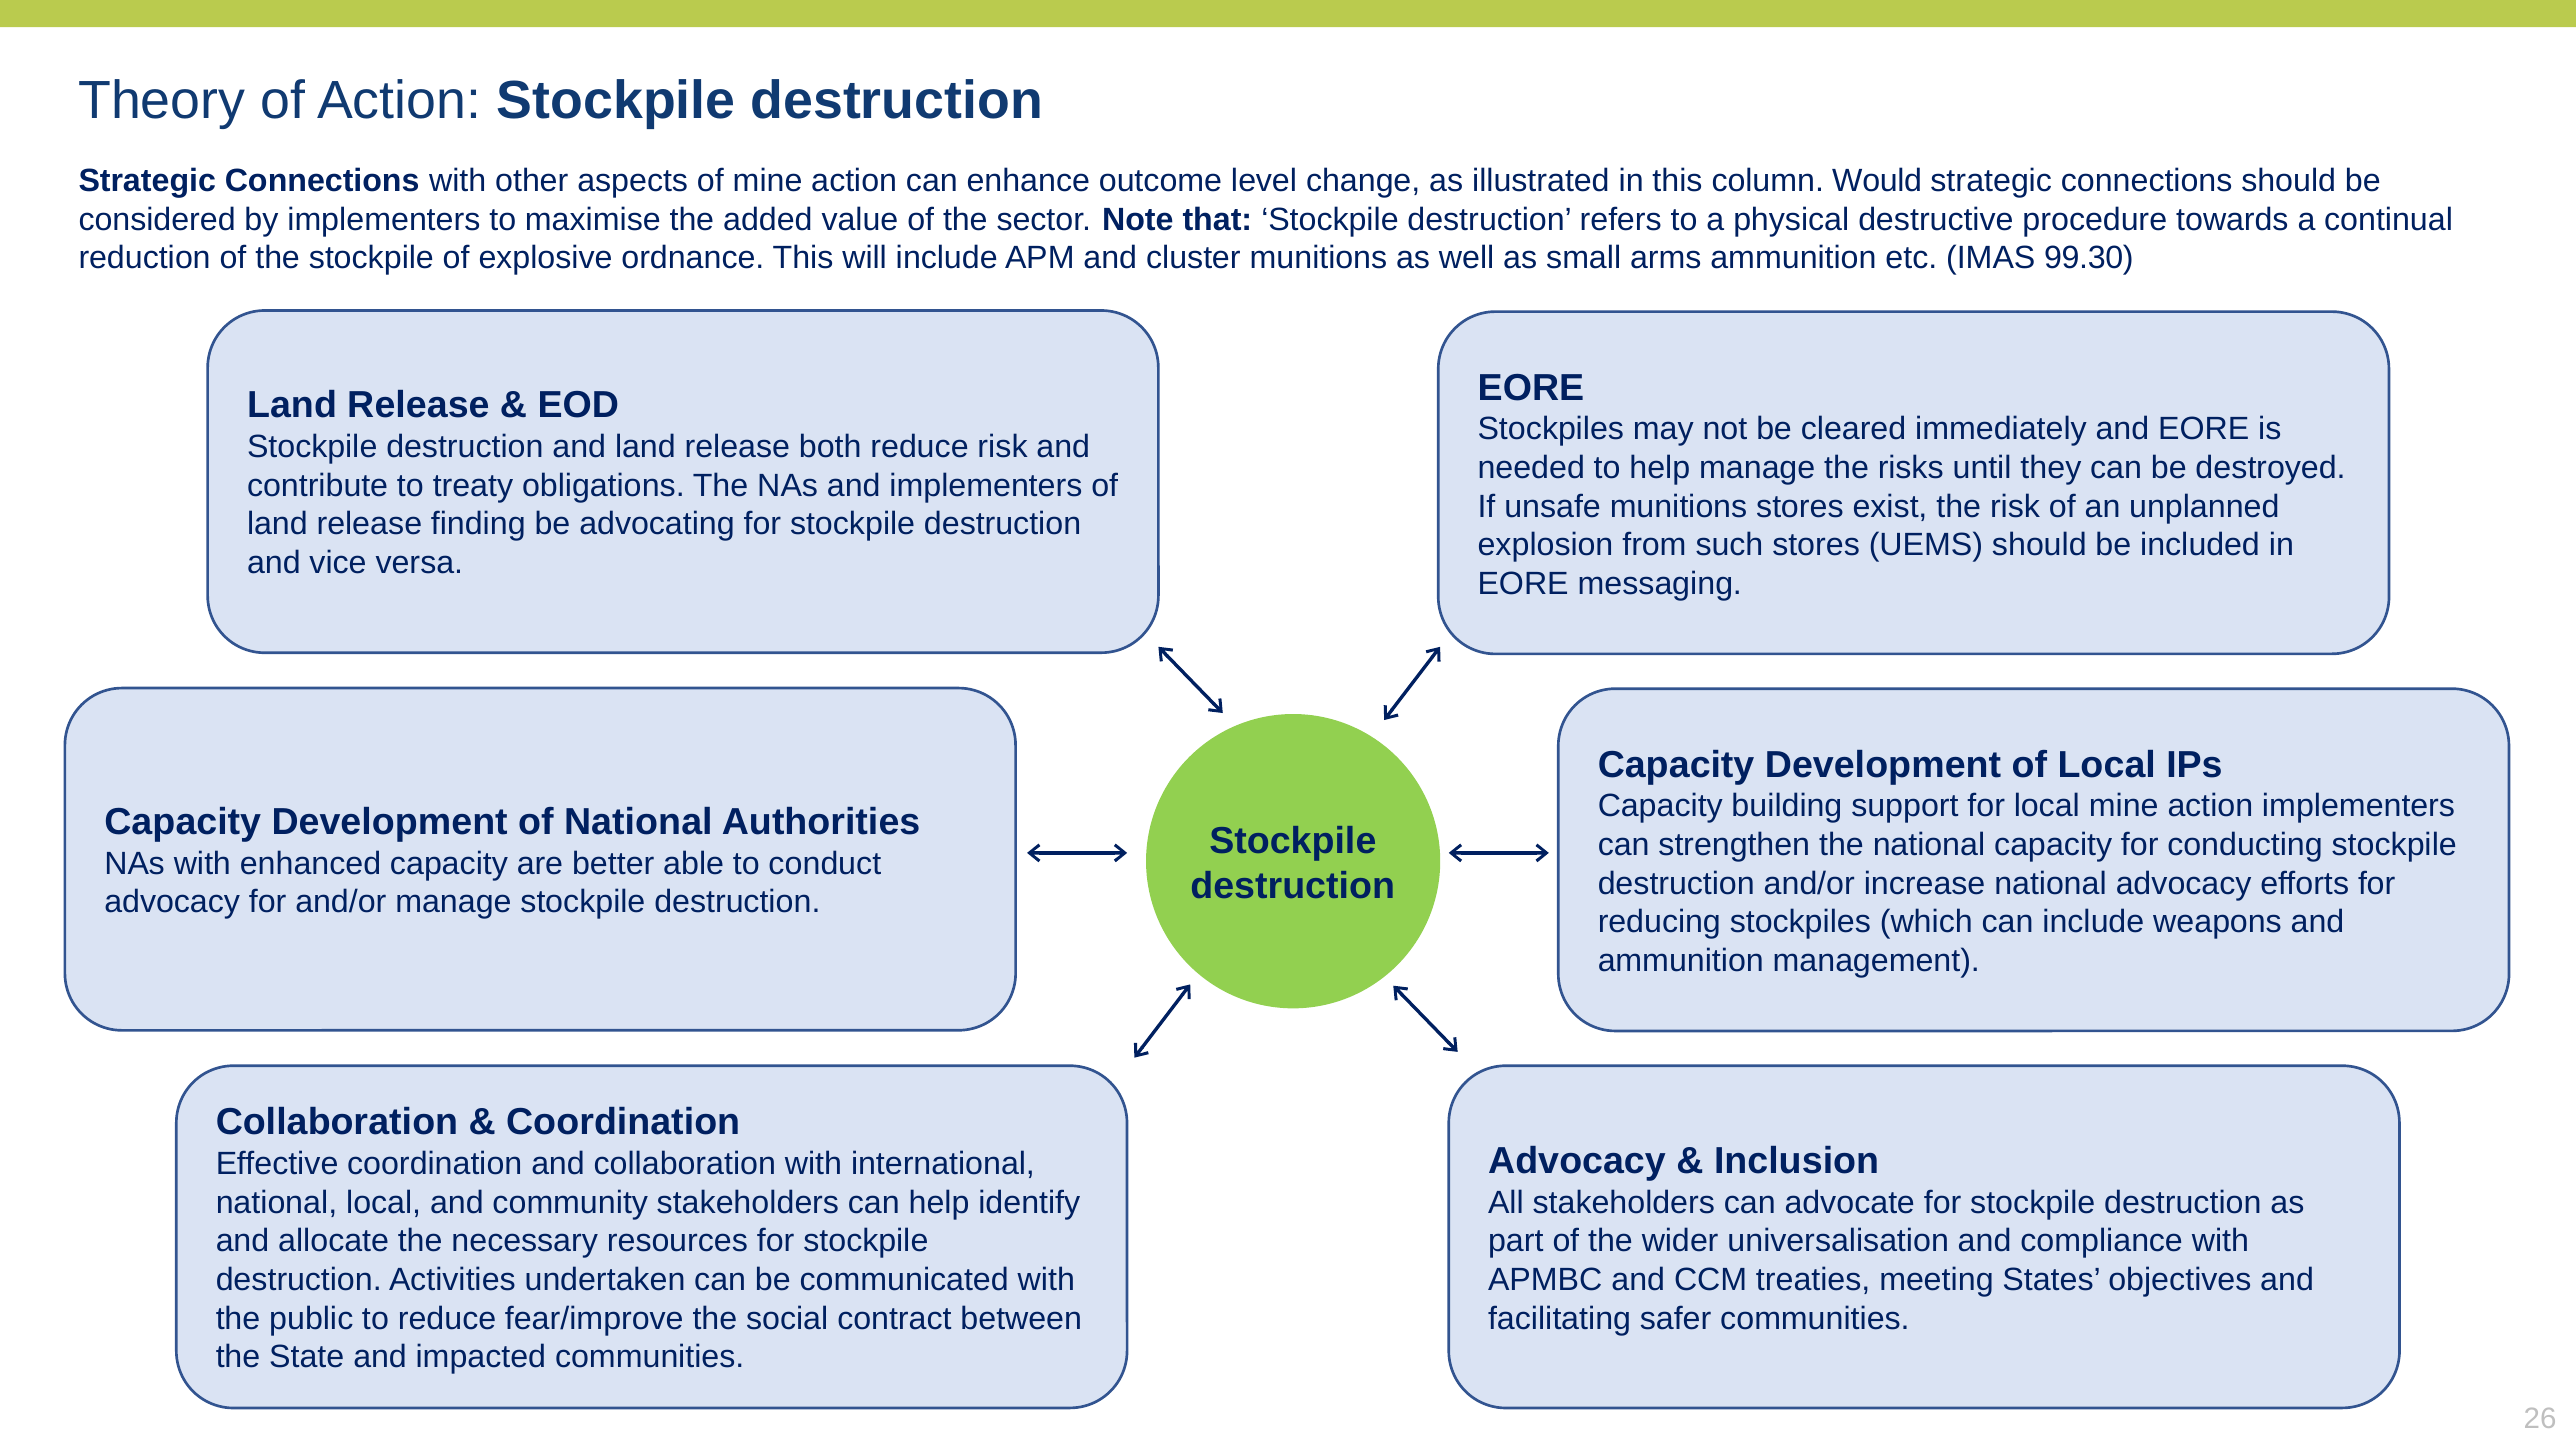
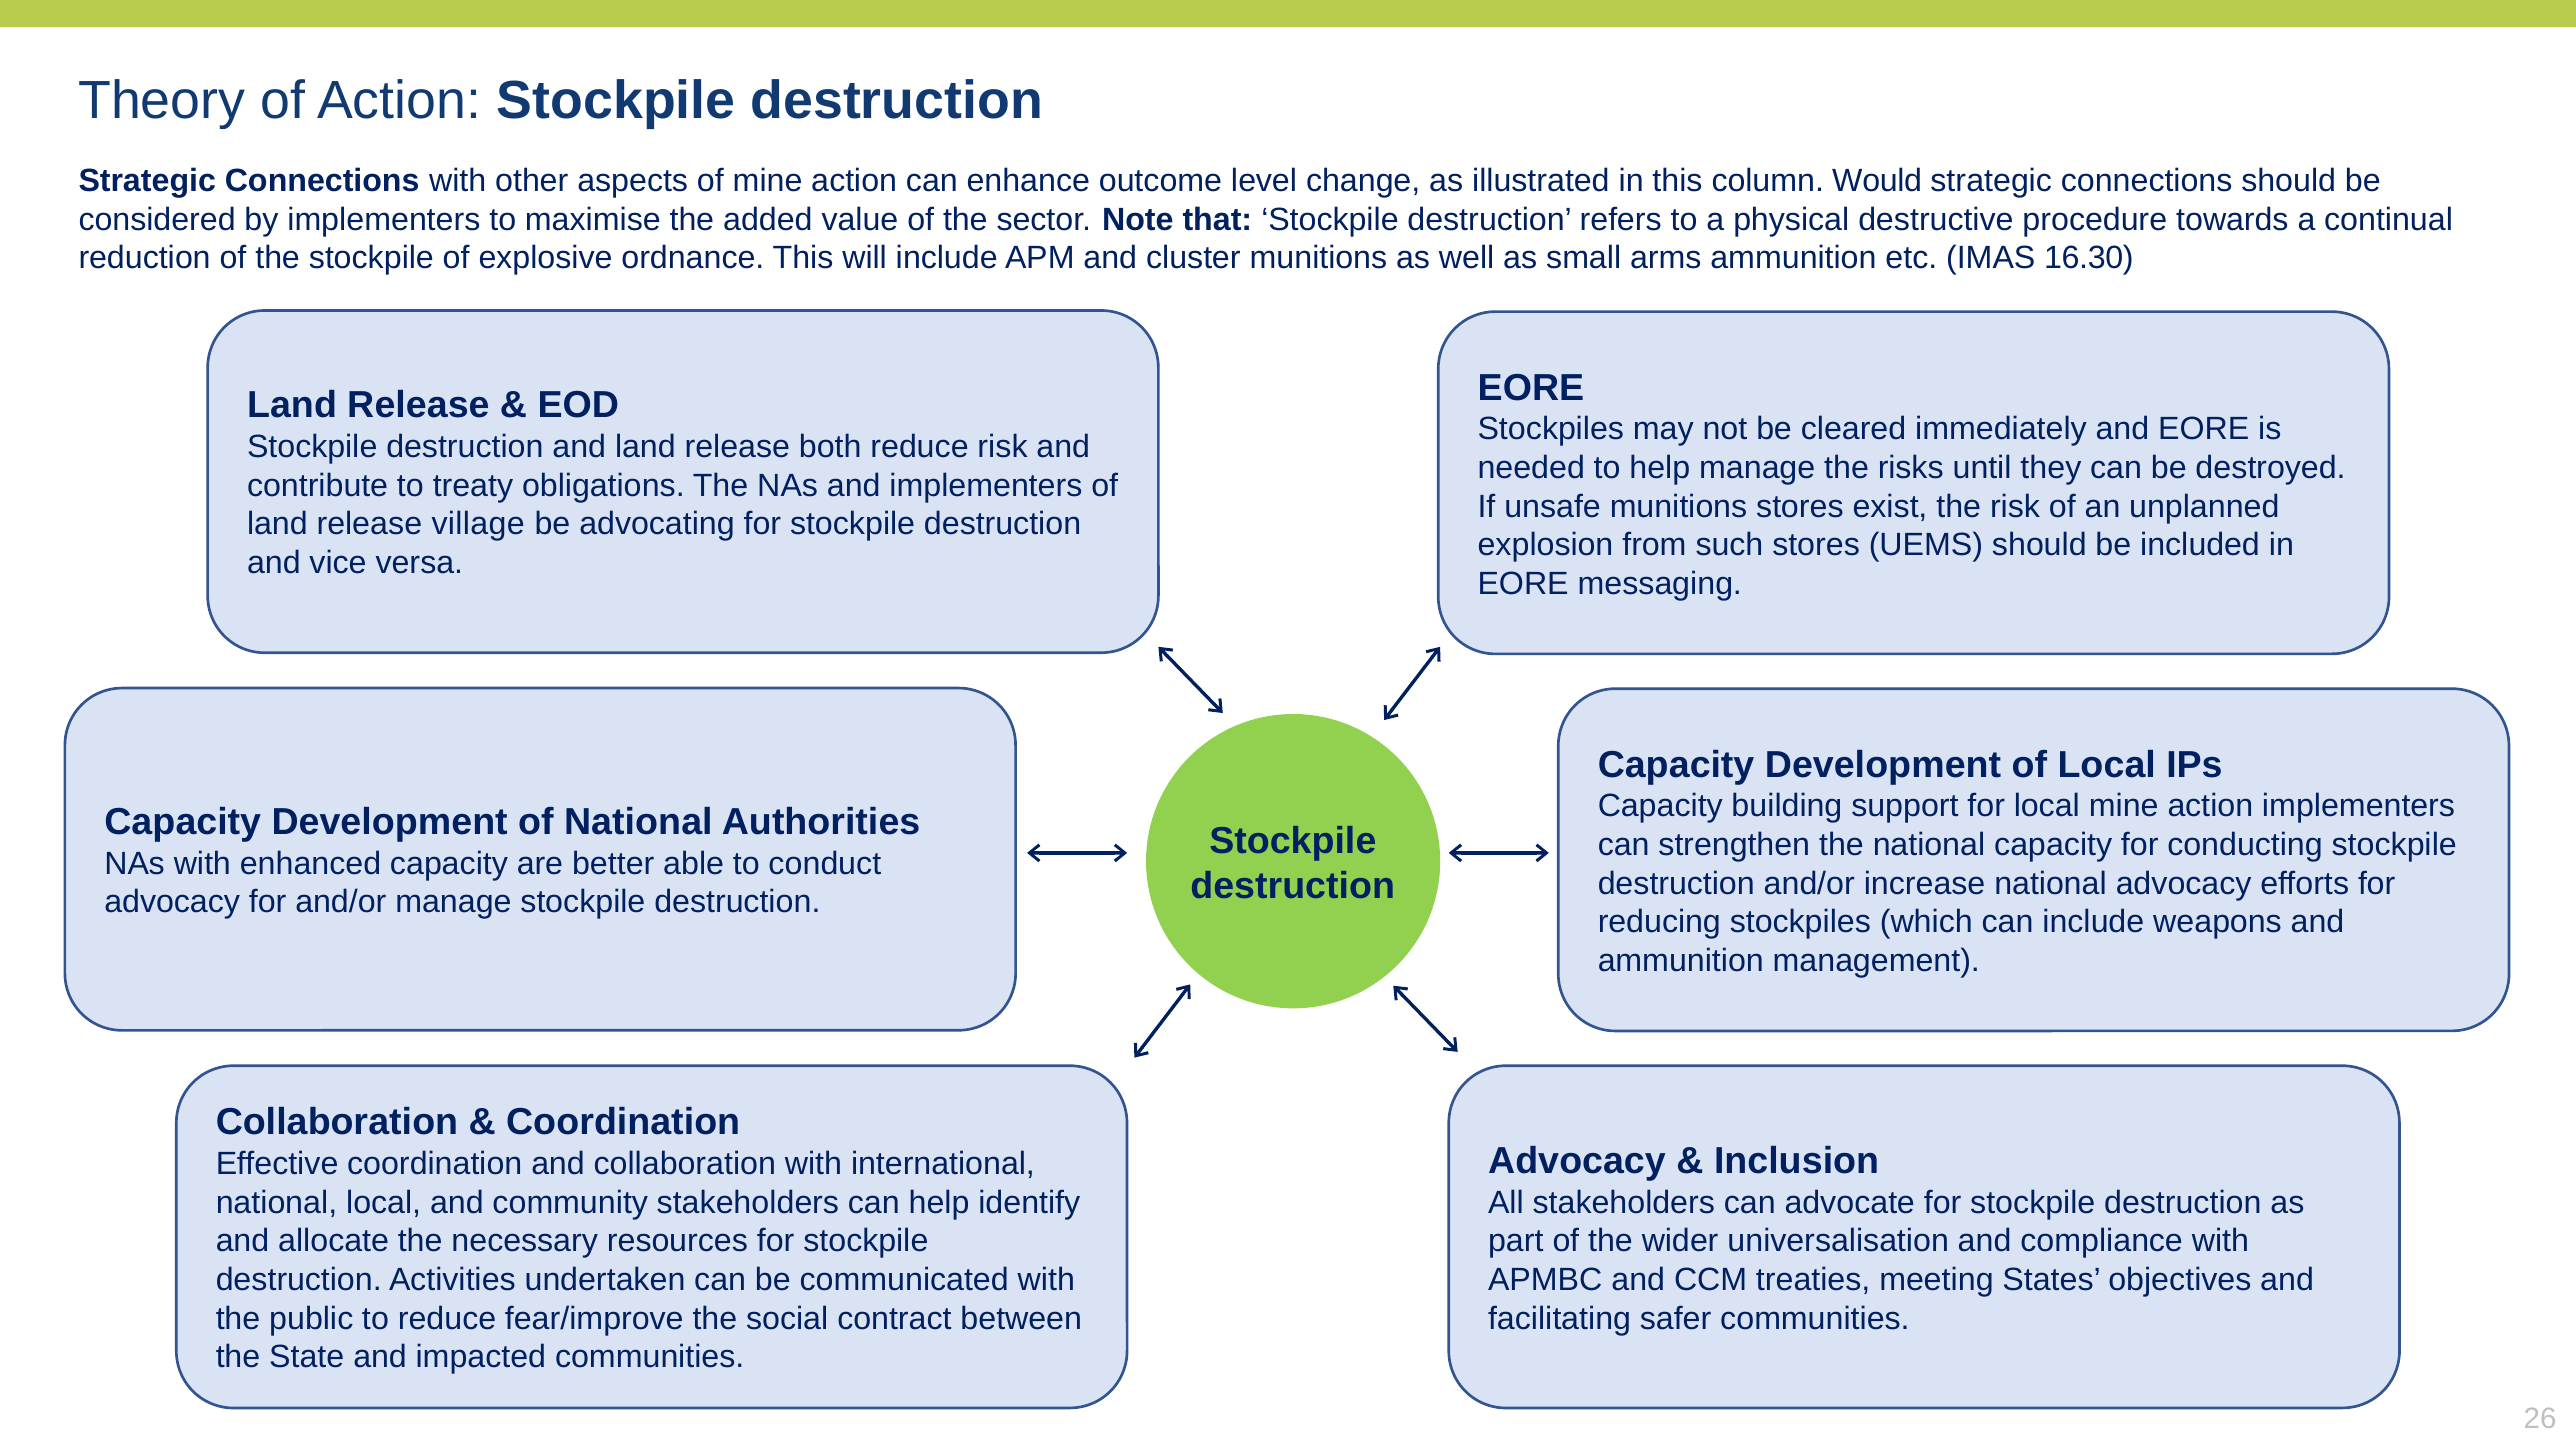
99.30: 99.30 -> 16.30
finding: finding -> village
